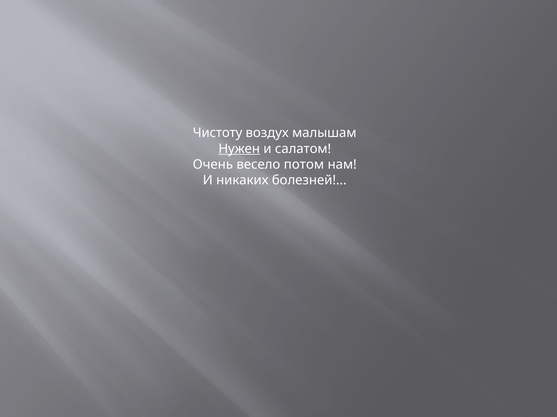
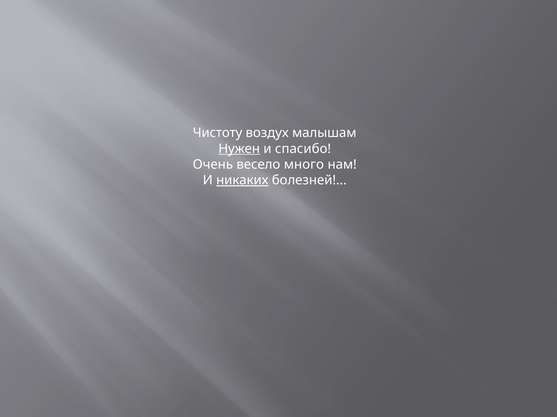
салатом: салатом -> спасибо
потом: потом -> много
никаких underline: none -> present
